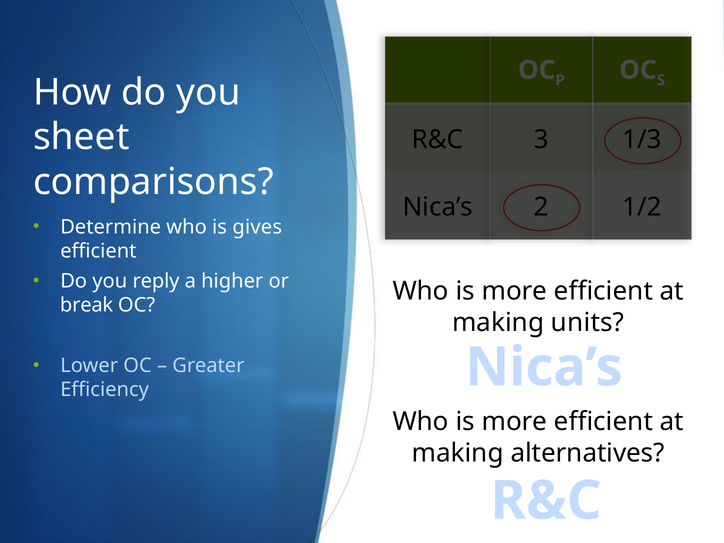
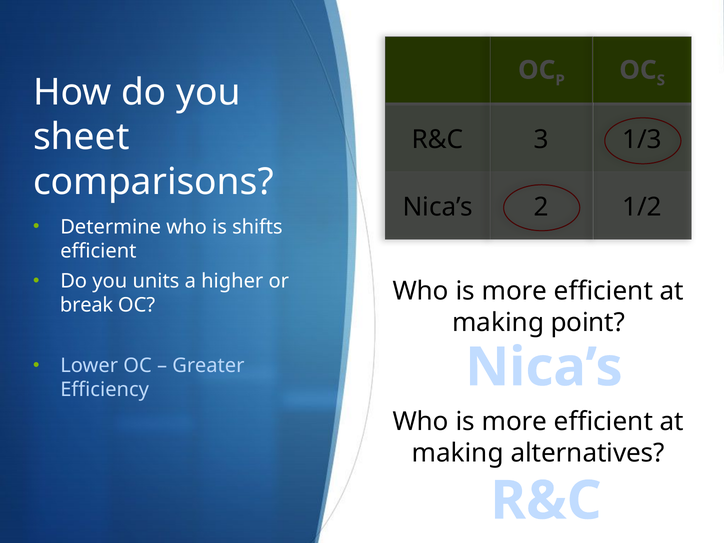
gives: gives -> shifts
reply: reply -> units
units: units -> point
